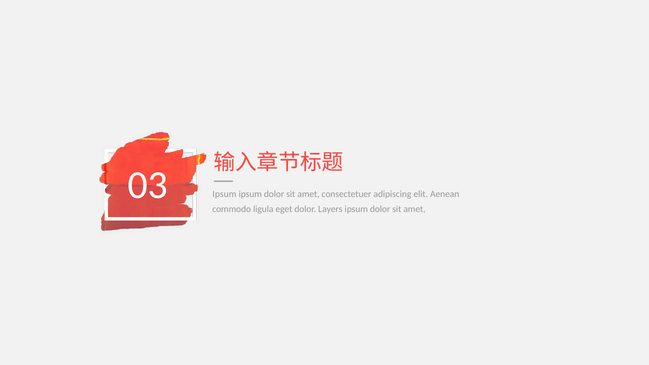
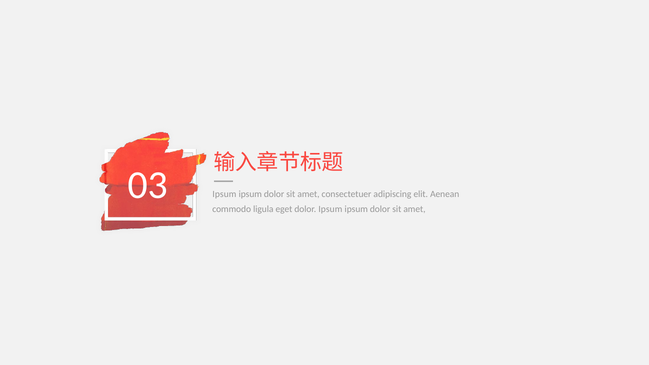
dolor Layers: Layers -> Ipsum
